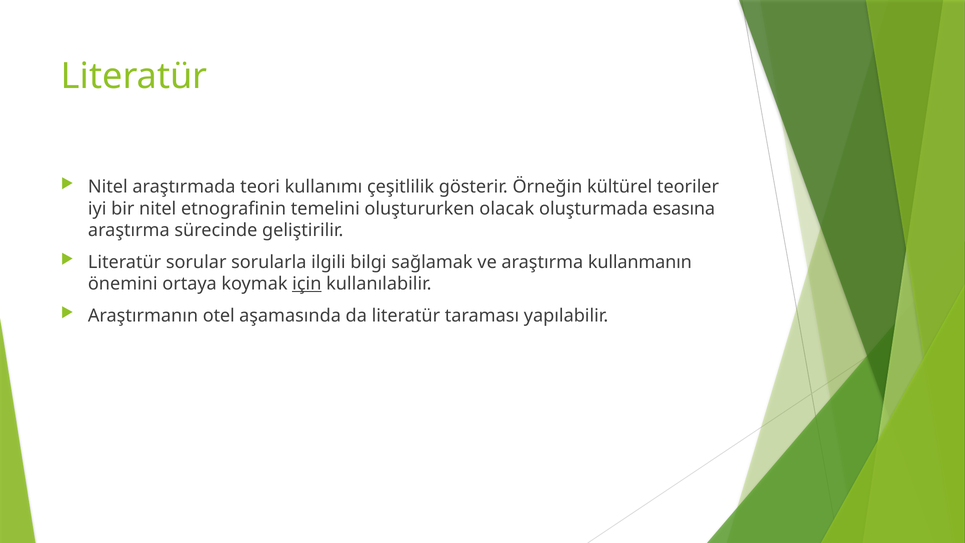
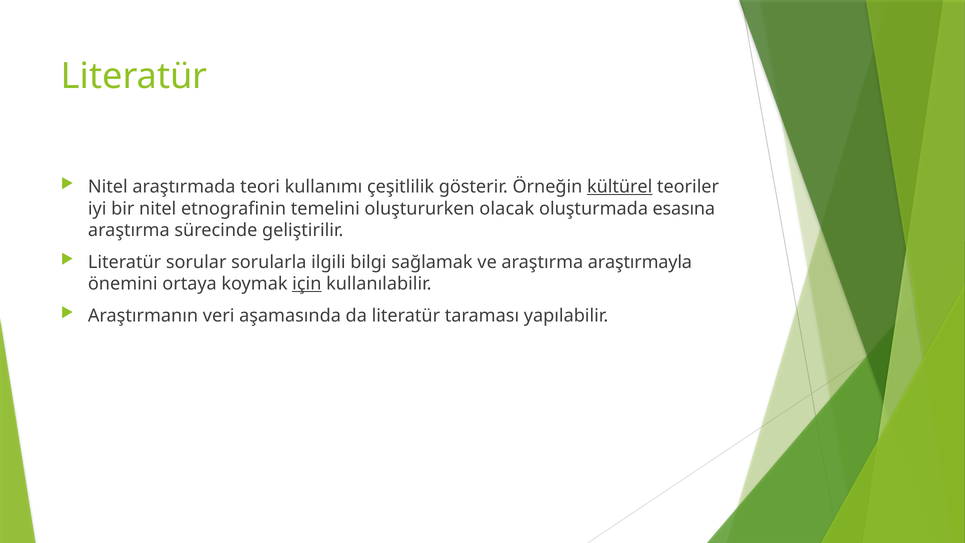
kültürel underline: none -> present
kullanmanın: kullanmanın -> araştırmayla
otel: otel -> veri
